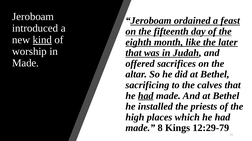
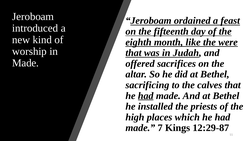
kind underline: present -> none
later: later -> were
8: 8 -> 7
12:29-79: 12:29-79 -> 12:29-87
